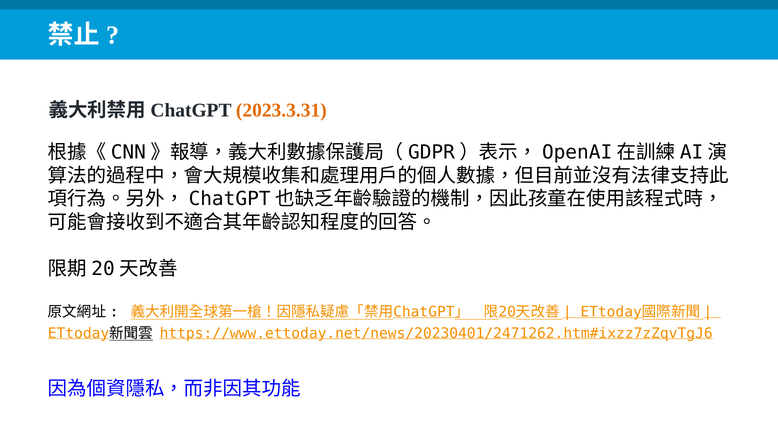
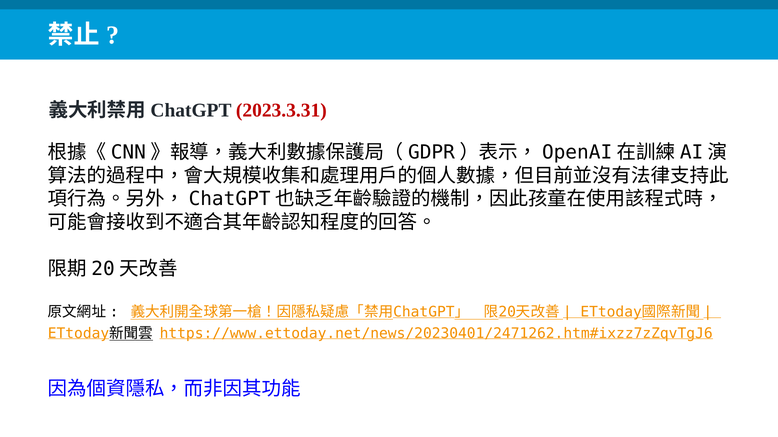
2023.3.31 colour: orange -> red
